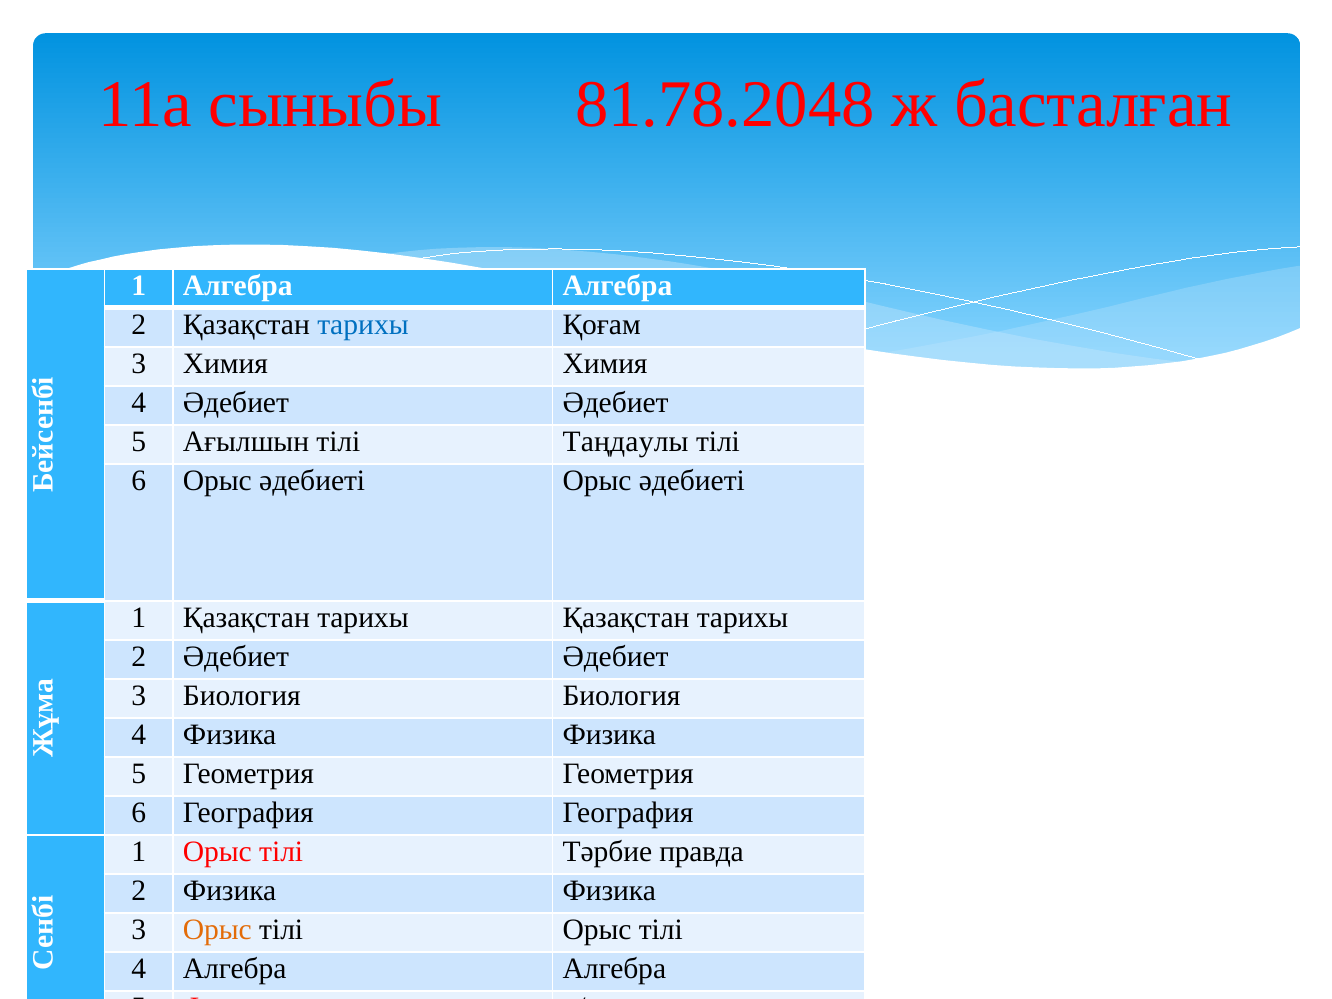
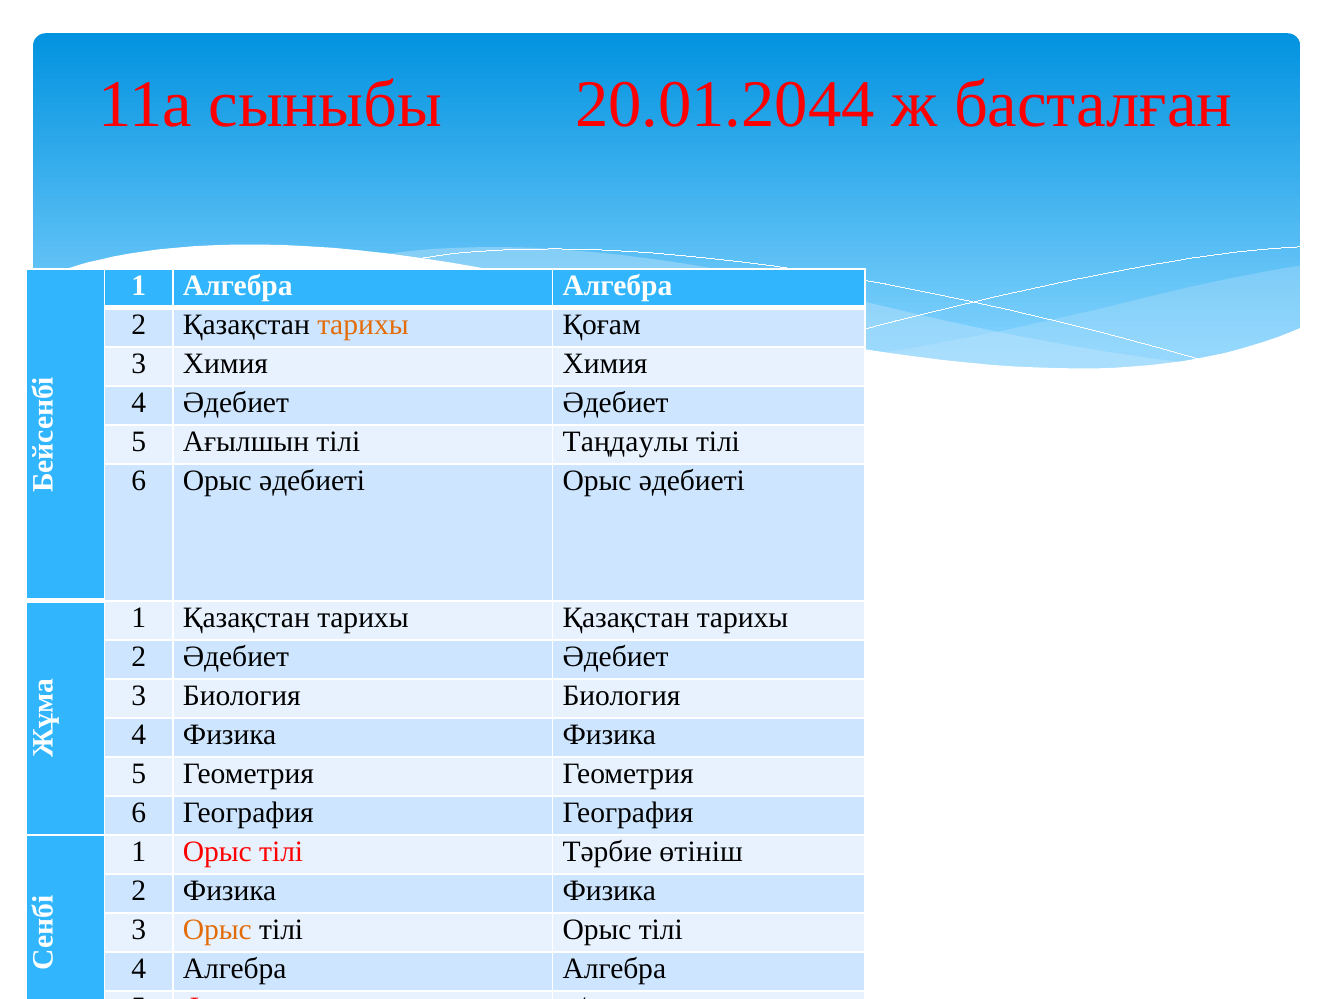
81.78.2048: 81.78.2048 -> 20.01.2044
тарихы at (363, 324) colour: blue -> orange
правда: правда -> өтініш
